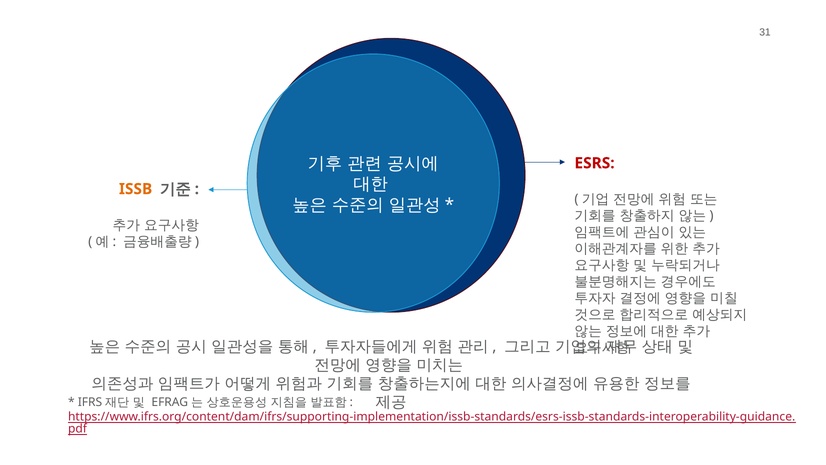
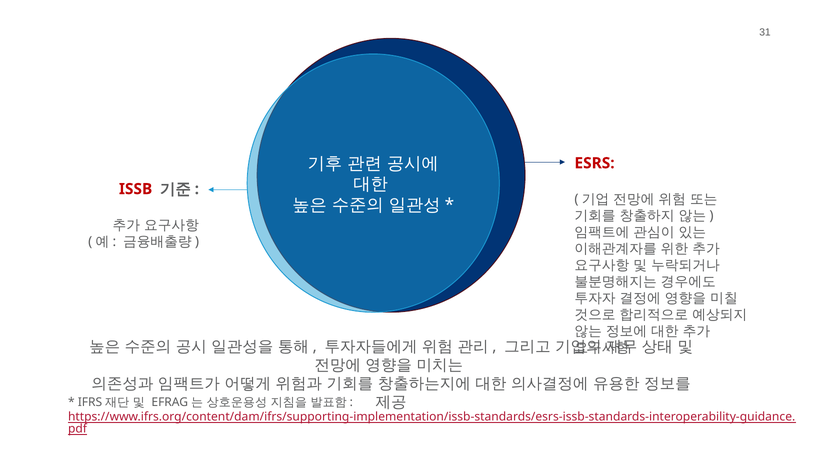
ISSB colour: orange -> red
